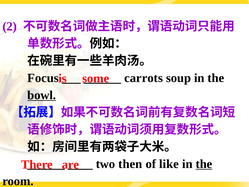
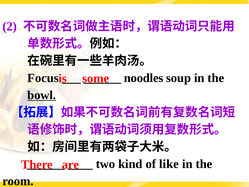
carrots: carrots -> noodles
then: then -> kind
the at (204, 164) underline: present -> none
